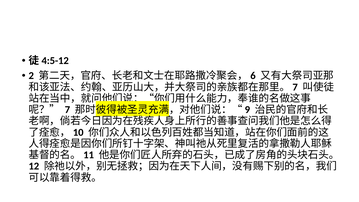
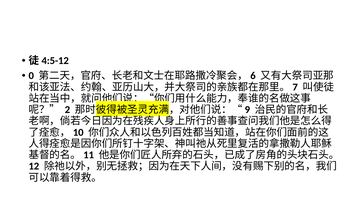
2: 2 -> 0
7: 7 -> 2
